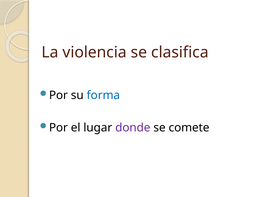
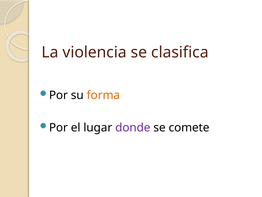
forma colour: blue -> orange
